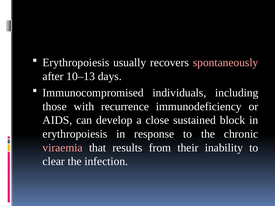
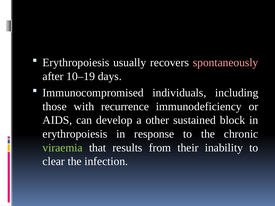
10–13: 10–13 -> 10–19
close: close -> other
viraemia colour: pink -> light green
